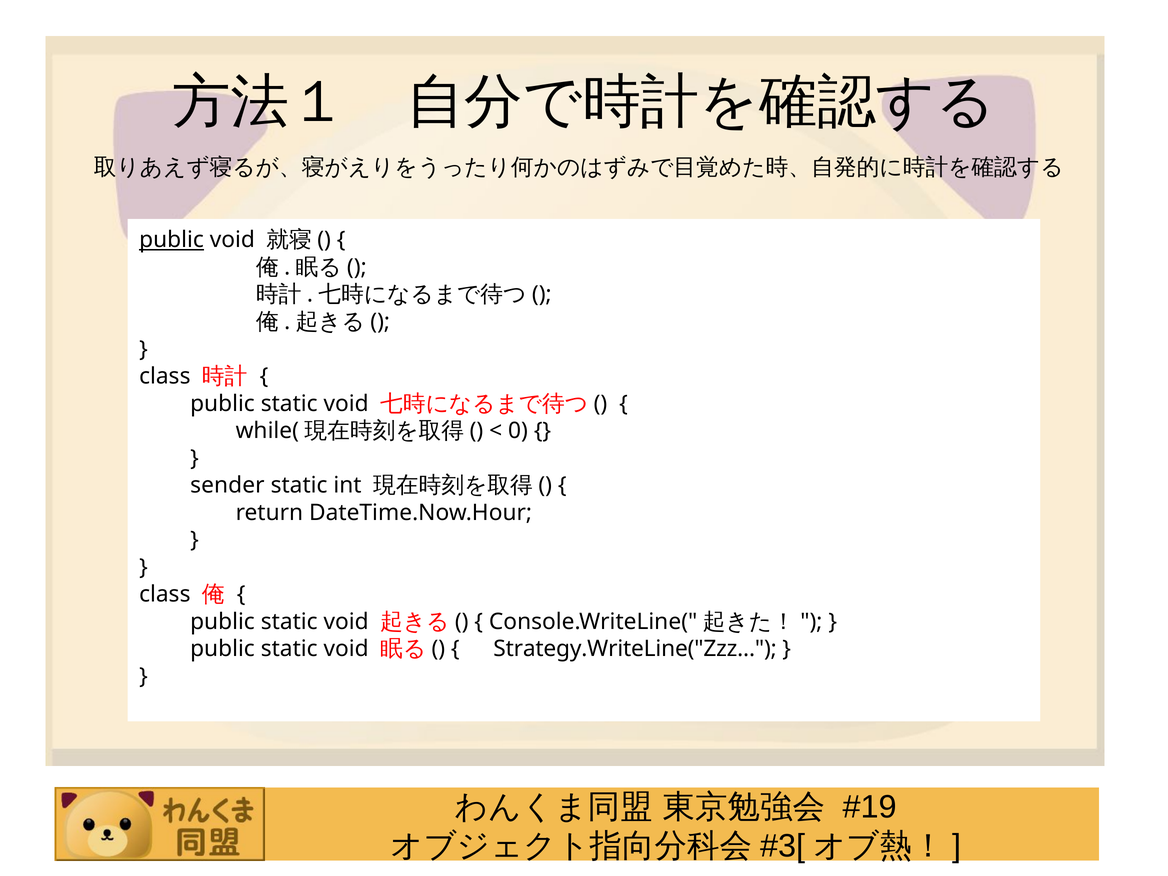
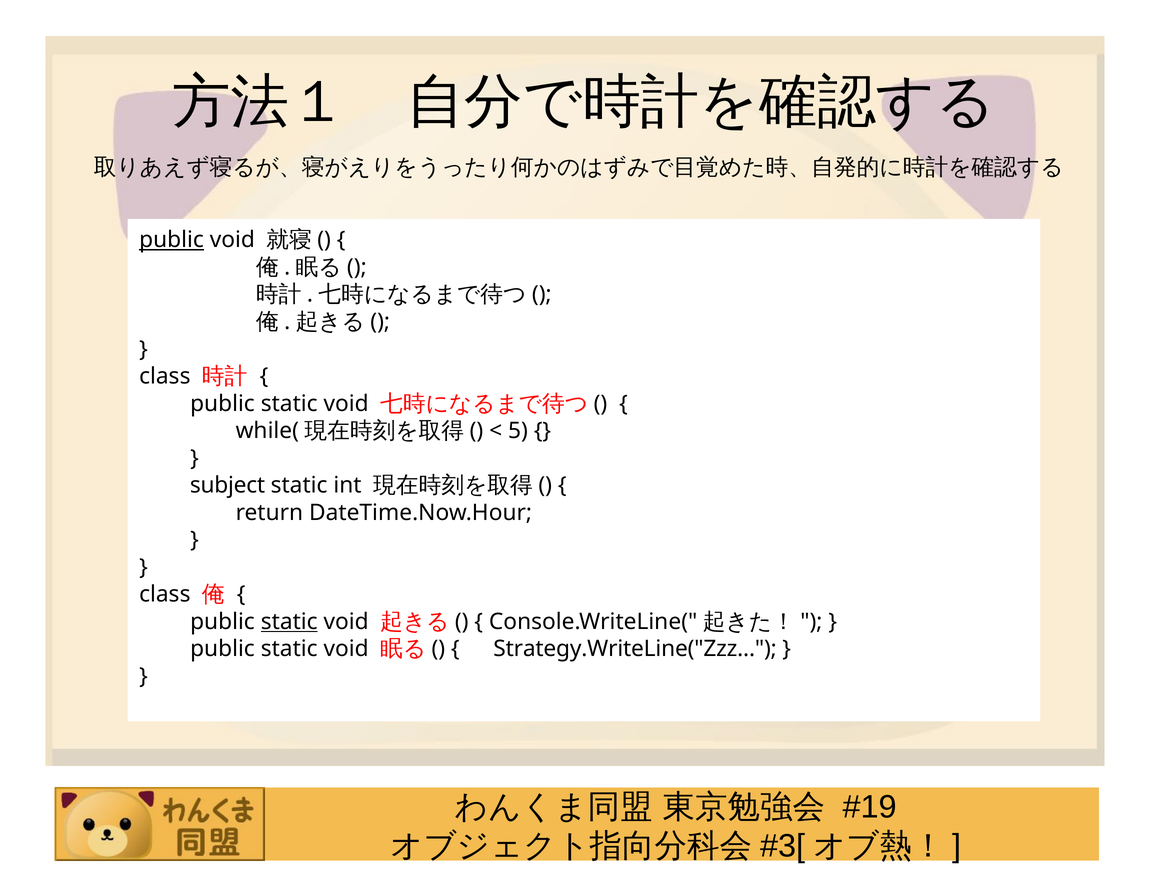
0: 0 -> 5
sender: sender -> subject
static at (289, 622) underline: none -> present
